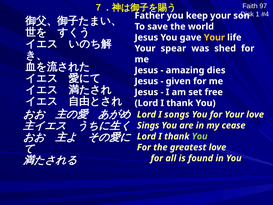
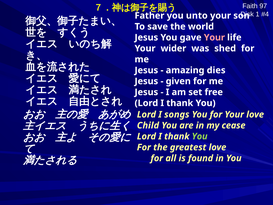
keep: keep -> unto
Your at (214, 37) colour: yellow -> pink
spear: spear -> wider
Sings: Sings -> Child
